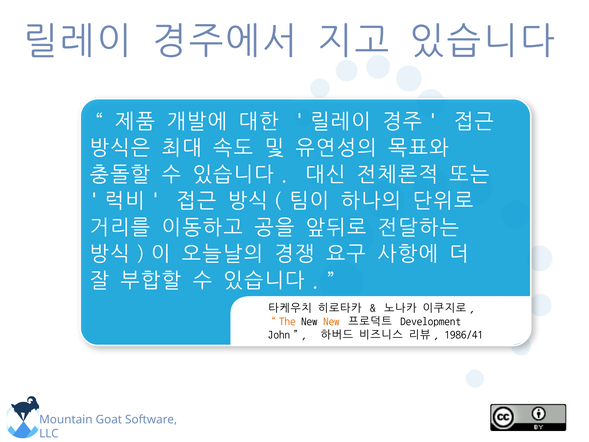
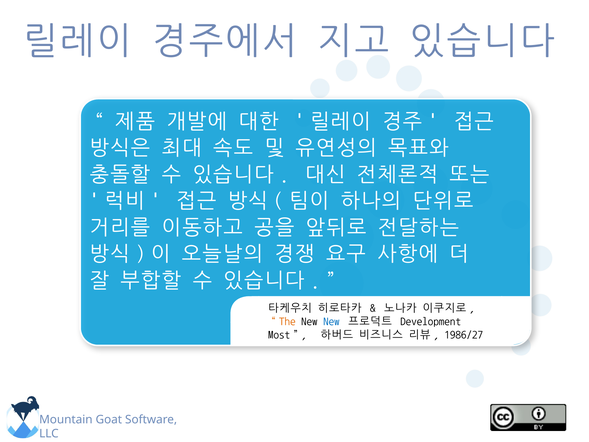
New at (331, 321) colour: orange -> blue
John: John -> Most
1986/41: 1986/41 -> 1986/27
